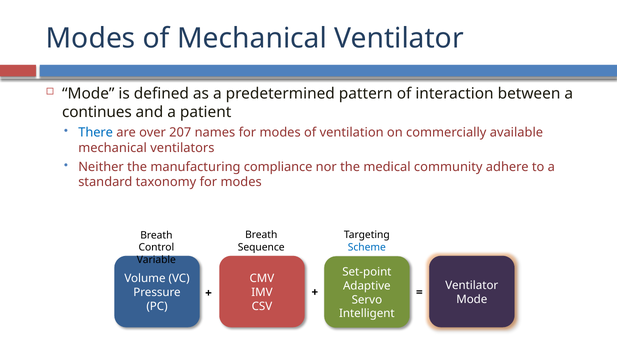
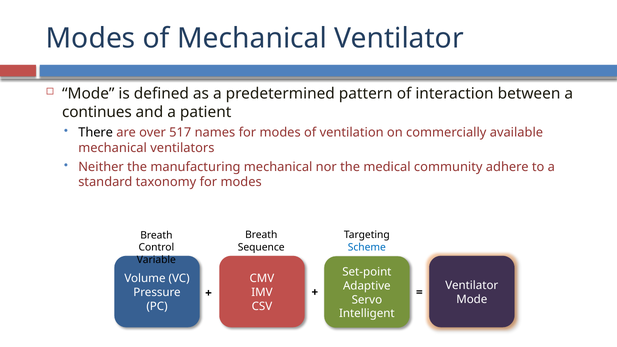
There colour: blue -> black
207: 207 -> 517
manufacturing compliance: compliance -> mechanical
